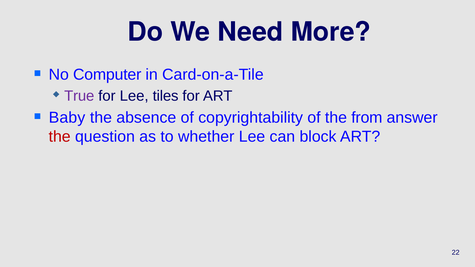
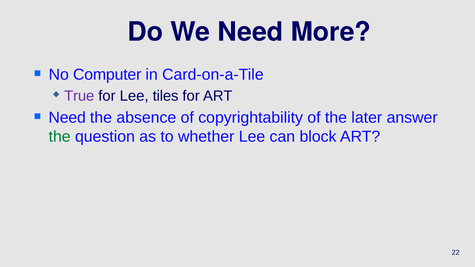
Baby at (67, 118): Baby -> Need
from: from -> later
the at (60, 137) colour: red -> green
